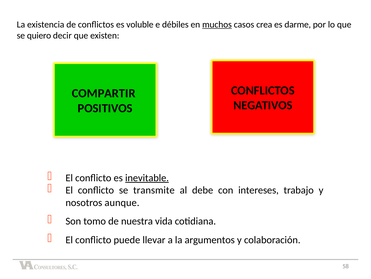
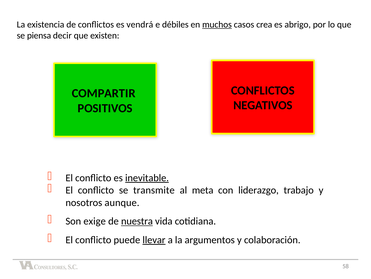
voluble: voluble -> vendrá
darme: darme -> abrigo
quiero: quiero -> piensa
debe: debe -> meta
intereses: intereses -> liderazgo
tomo: tomo -> exige
nuestra underline: none -> present
llevar underline: none -> present
